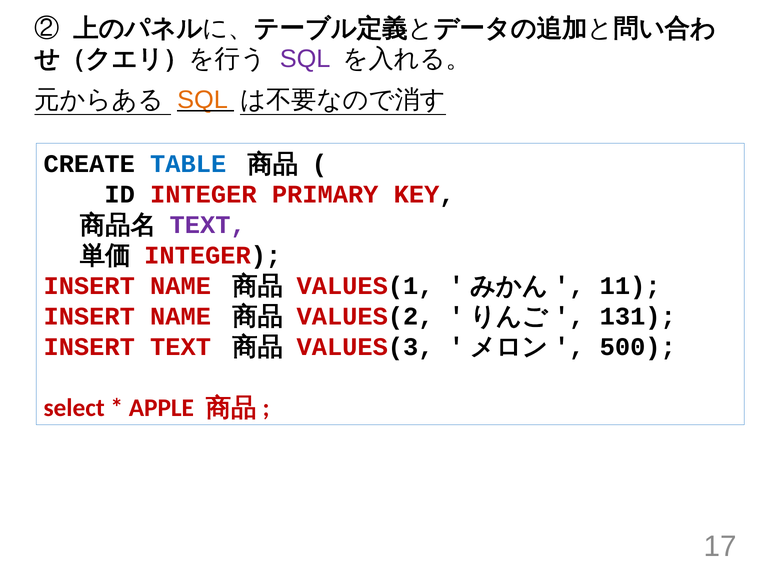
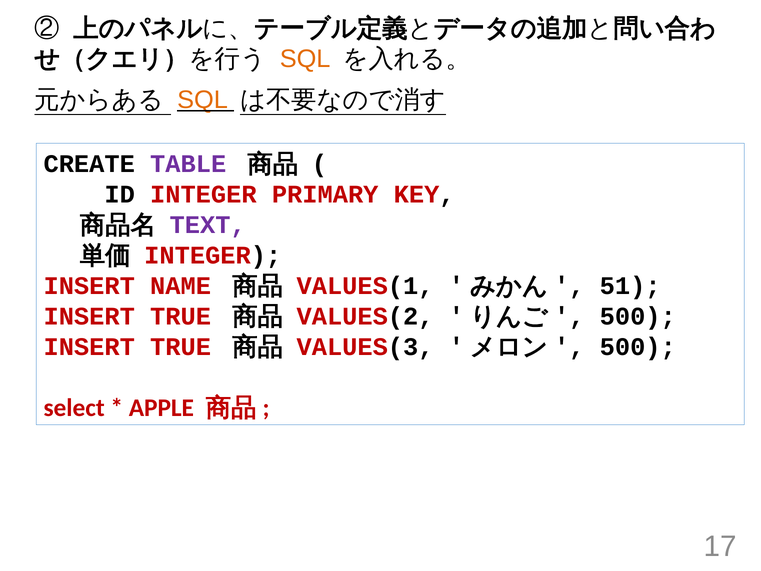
SQL at (305, 59) colour: purple -> orange
TABLE colour: blue -> purple
11: 11 -> 51
NAME at (181, 316): NAME -> TRUE
131 at (638, 316): 131 -> 500
TEXT at (181, 347): TEXT -> TRUE
